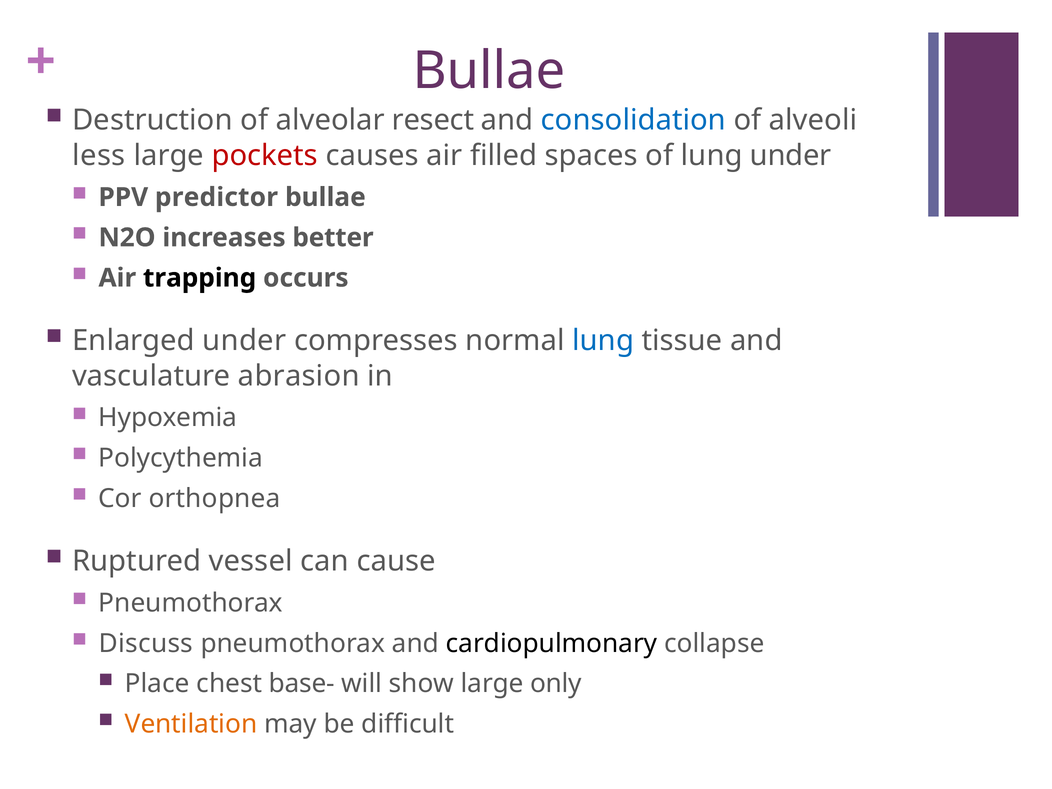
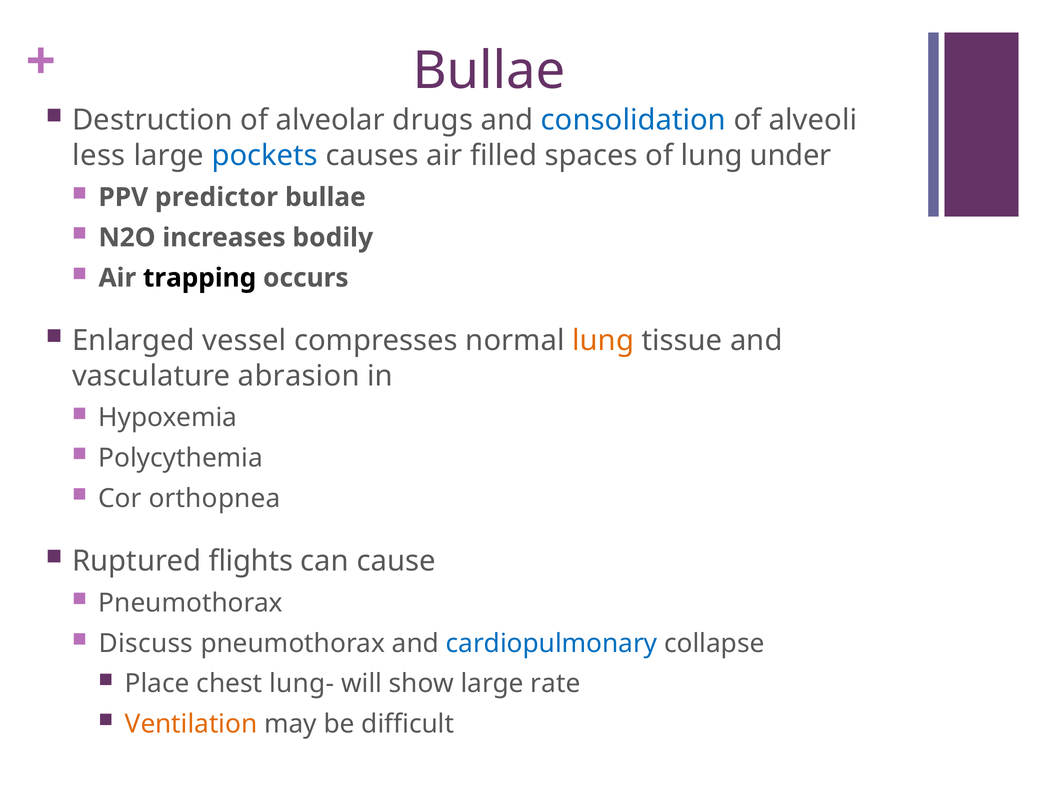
resect: resect -> drugs
pockets colour: red -> blue
better: better -> bodily
Enlarged under: under -> vessel
lung at (603, 341) colour: blue -> orange
vessel: vessel -> flights
cardiopulmonary colour: black -> blue
base-: base- -> lung-
only: only -> rate
